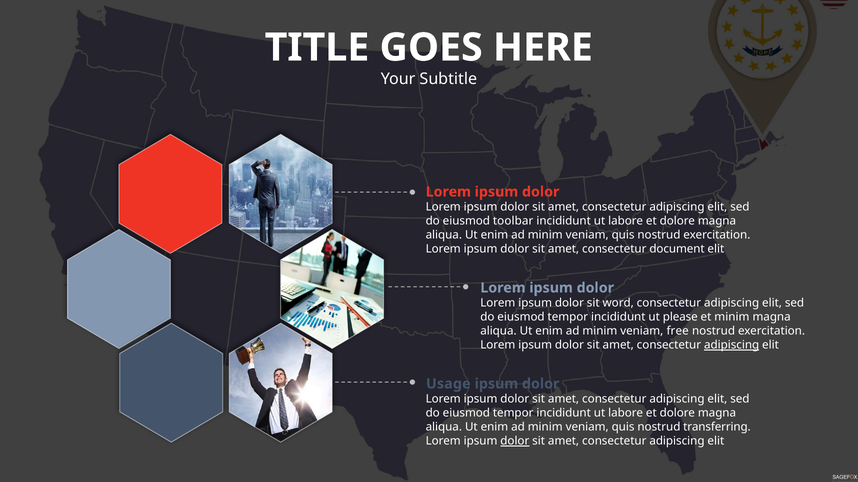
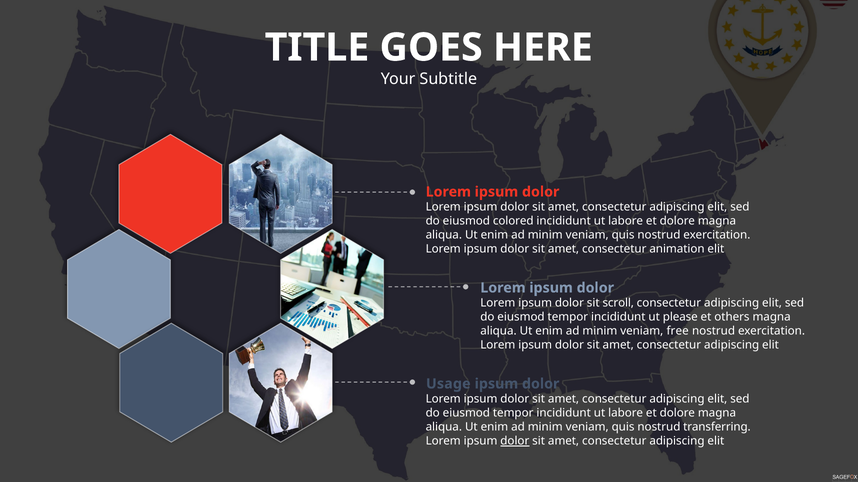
toolbar: toolbar -> colored
document: document -> animation
word: word -> scroll
et minim: minim -> others
adipiscing at (732, 345) underline: present -> none
